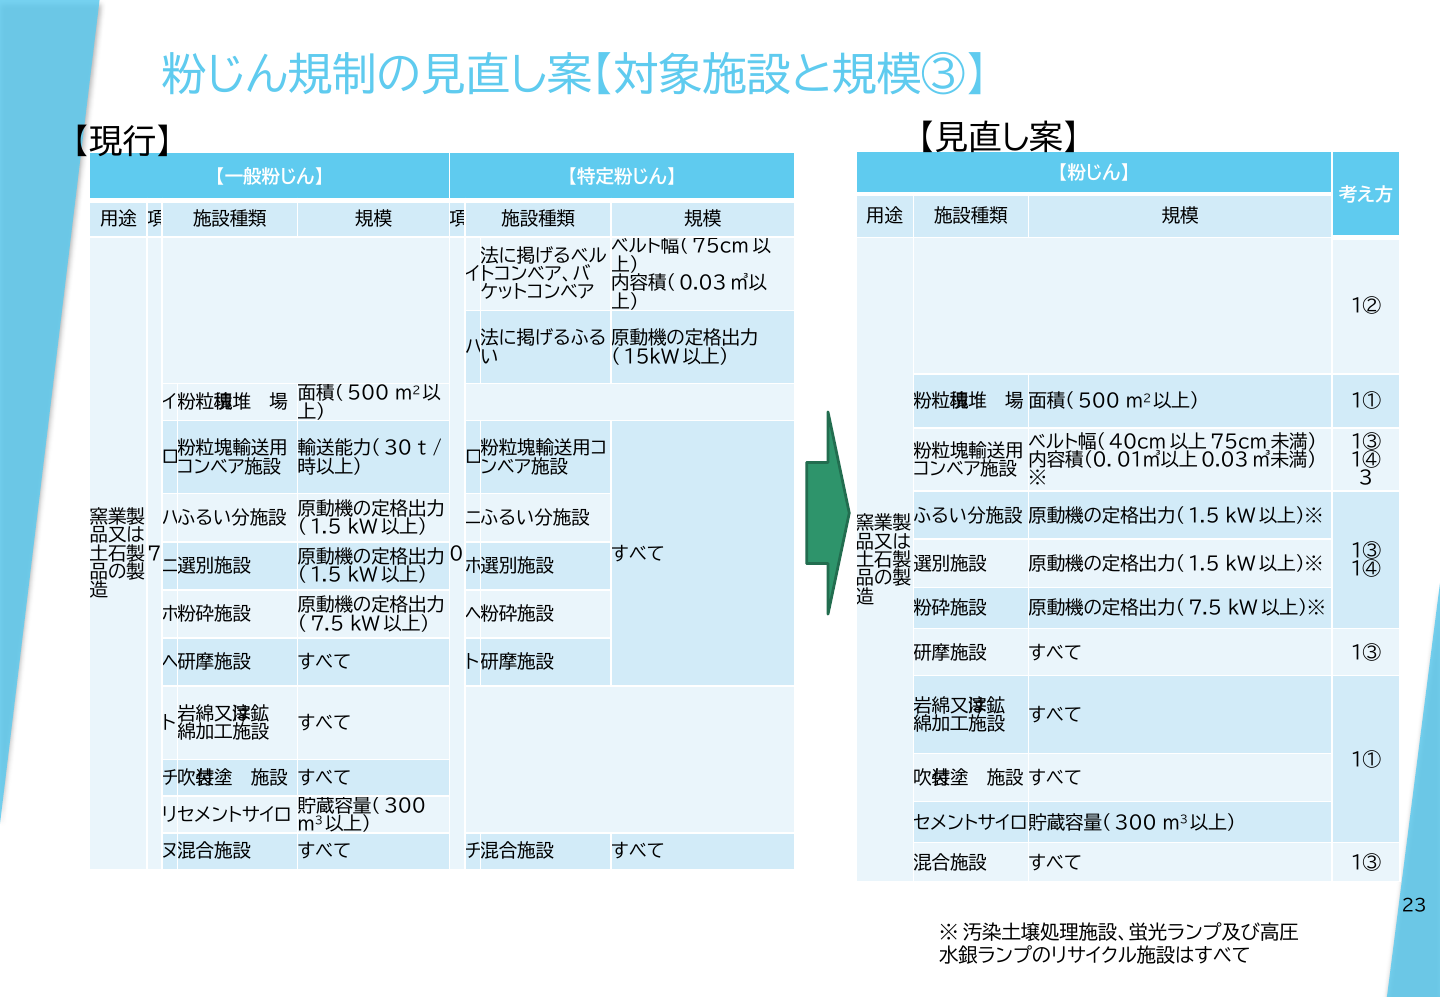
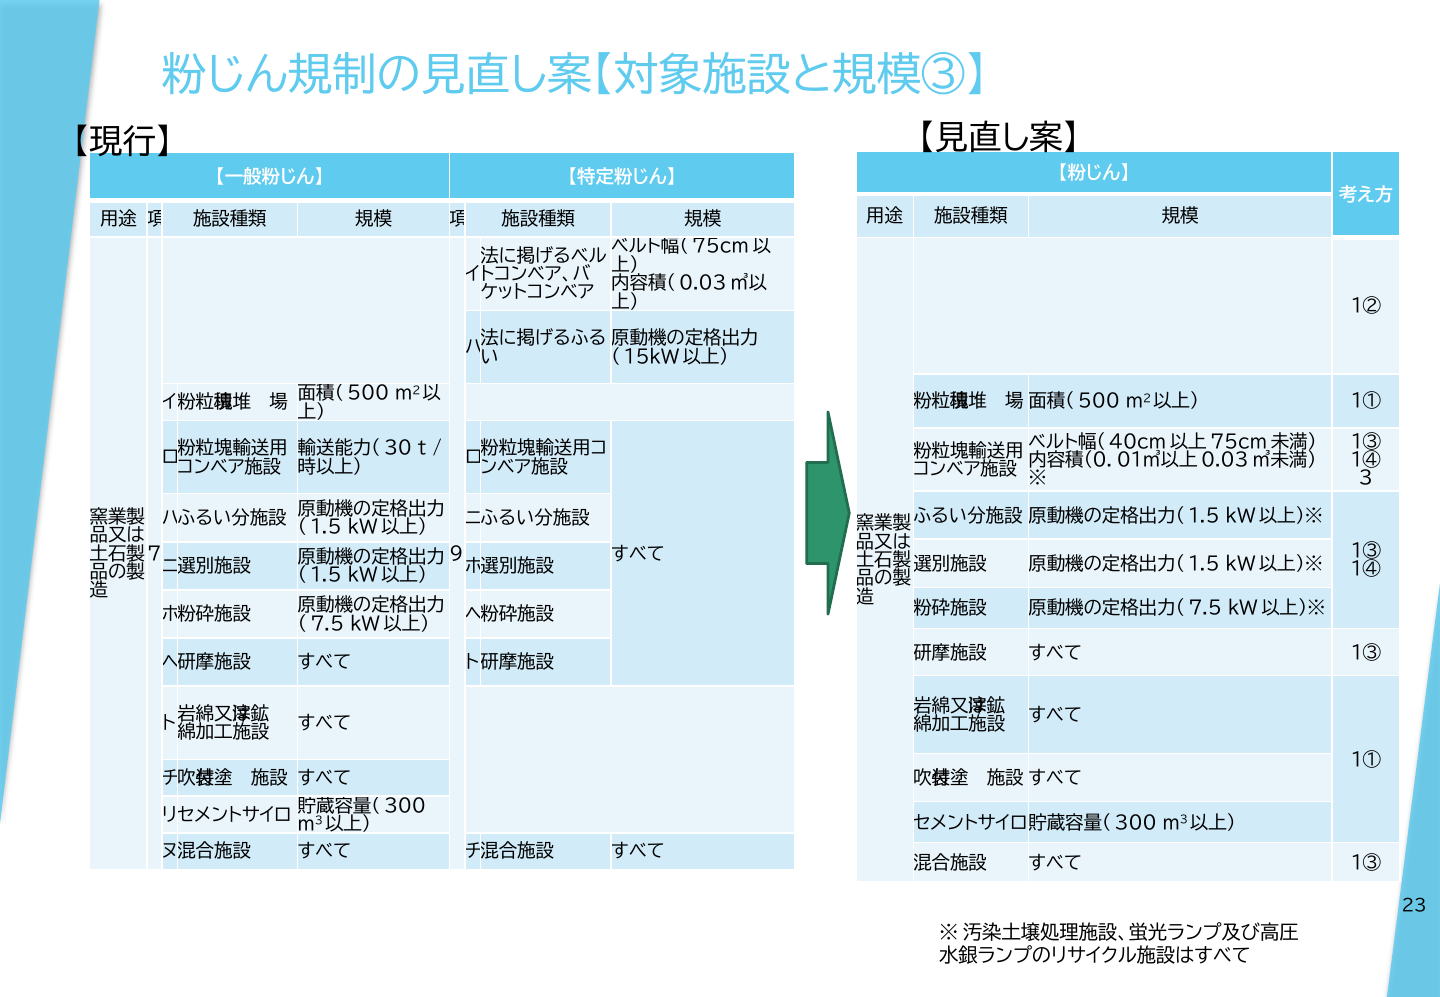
0: 0 -> 9
